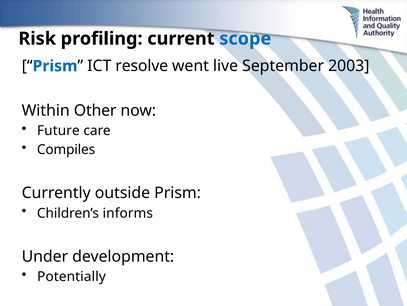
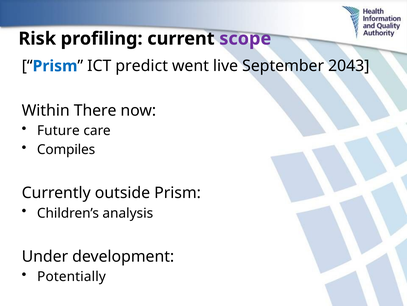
scope colour: blue -> purple
resolve: resolve -> predict
2003: 2003 -> 2043
Other: Other -> There
informs: informs -> analysis
